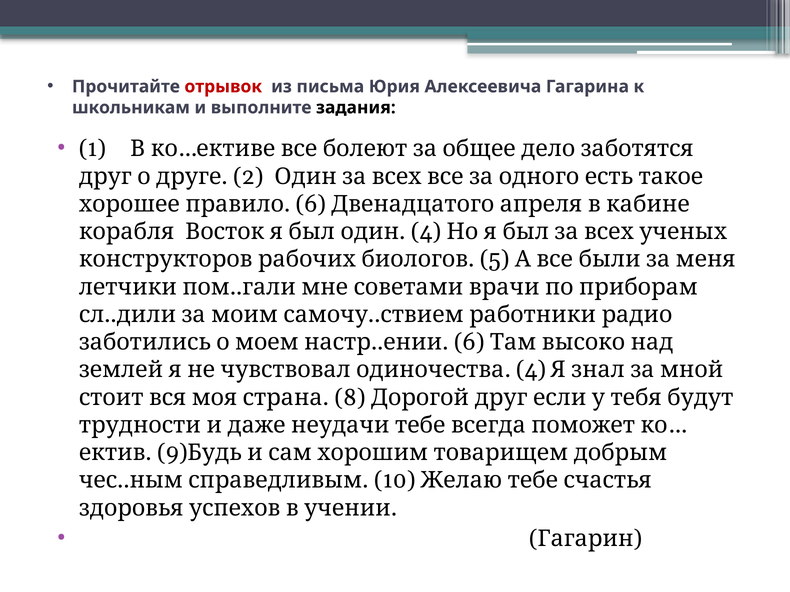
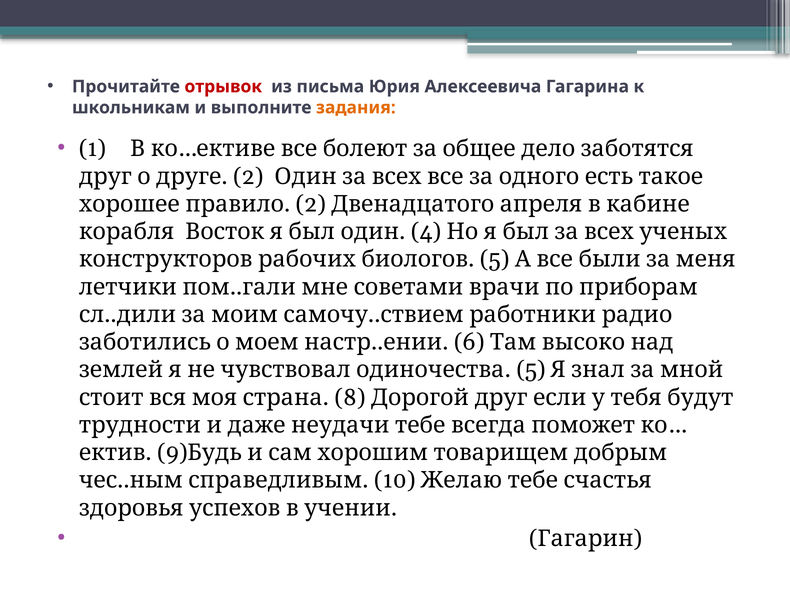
задания colour: black -> orange
6 at (311, 204): 6 -> 2
4 at (531, 370): 4 -> 5
